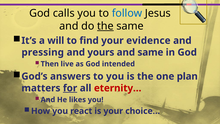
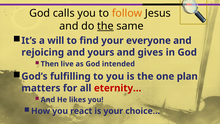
follow colour: blue -> orange
evidence: evidence -> everyone
pressing: pressing -> rejoicing
and same: same -> gives
answers: answers -> fulfilling
for underline: present -> none
